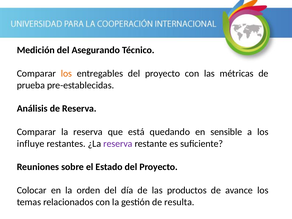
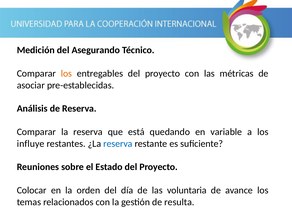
prueba: prueba -> asociar
sensible: sensible -> variable
reserva at (118, 144) colour: purple -> blue
productos: productos -> voluntaria
